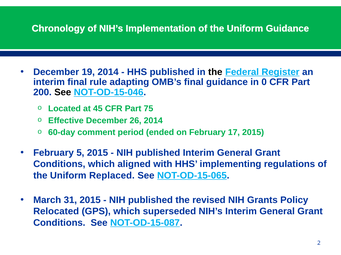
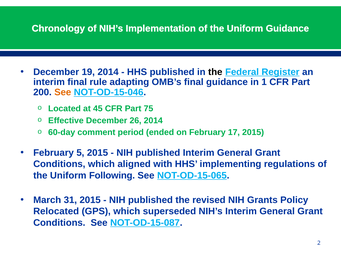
0: 0 -> 1
See at (63, 93) colour: black -> orange
Replaced: Replaced -> Following
